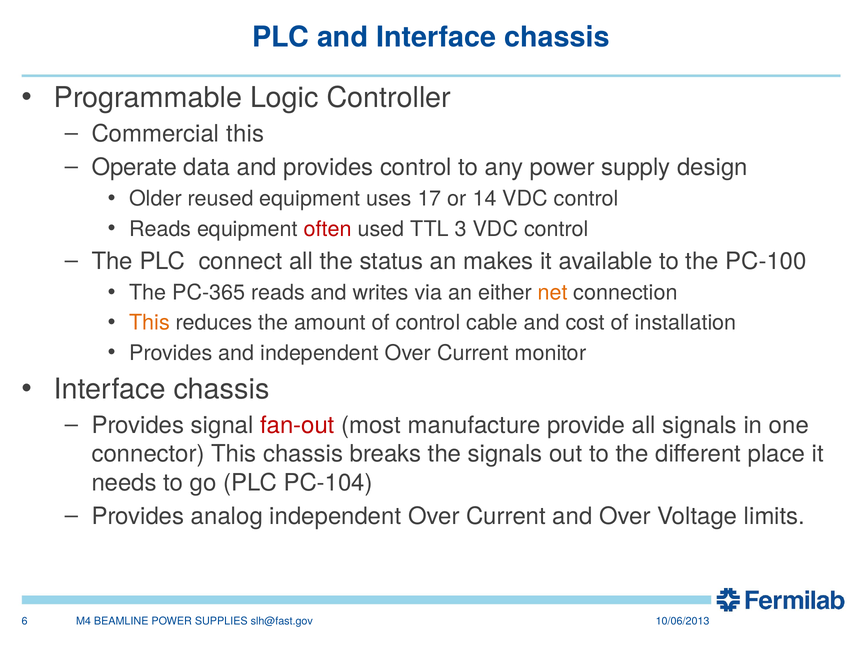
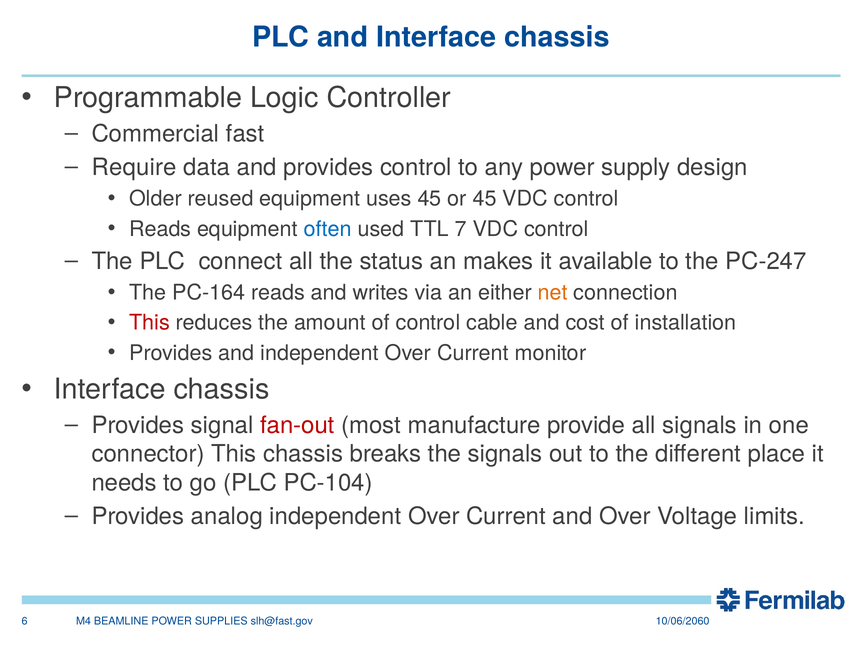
Commercial this: this -> fast
Operate: Operate -> Require
uses 17: 17 -> 45
or 14: 14 -> 45
often colour: red -> blue
3: 3 -> 7
PC-100: PC-100 -> PC-247
PC-365: PC-365 -> PC-164
This at (150, 323) colour: orange -> red
10/06/2013: 10/06/2013 -> 10/06/2060
